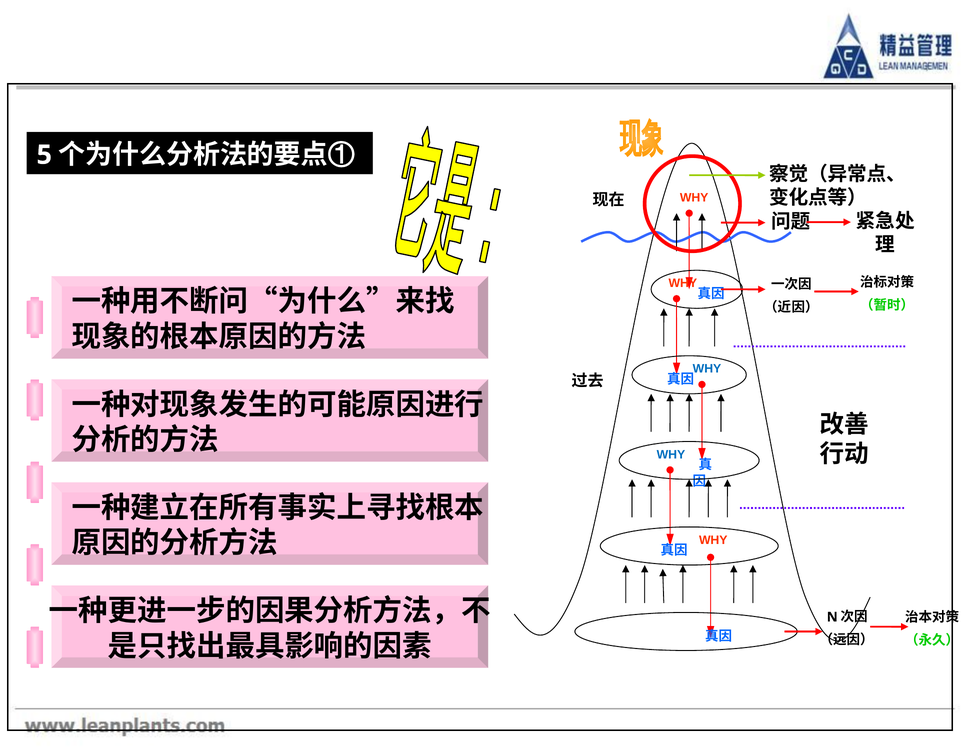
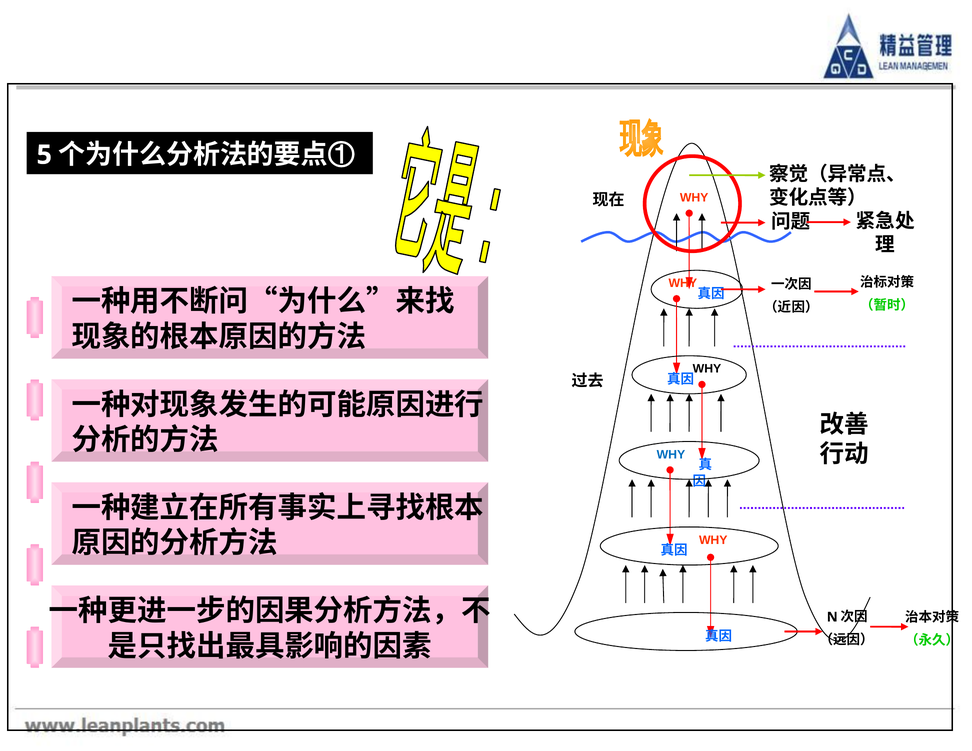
WHY at (707, 369) colour: blue -> black
